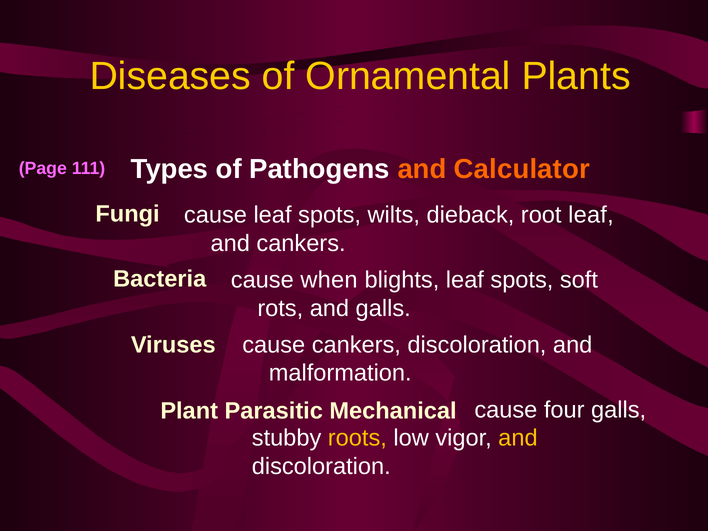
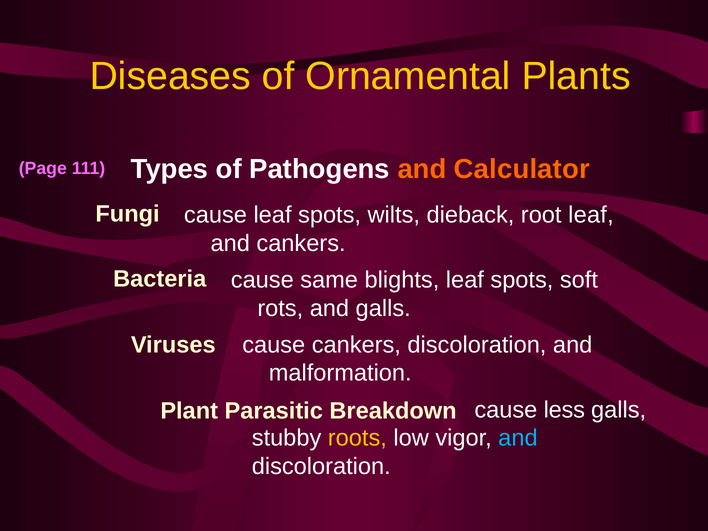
when: when -> same
Mechanical: Mechanical -> Breakdown
four: four -> less
and at (518, 438) colour: yellow -> light blue
